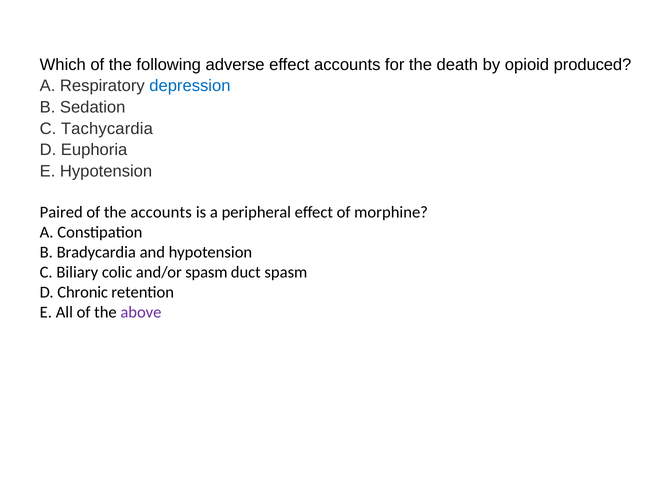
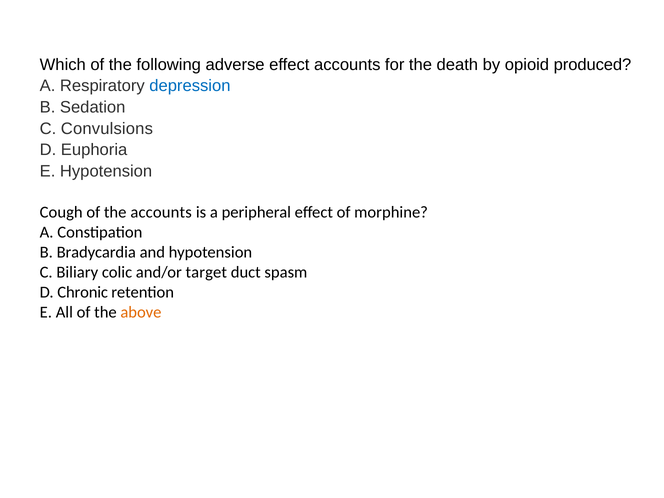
Tachycardia: Tachycardia -> Convulsions
Paired: Paired -> Cough
and/or spasm: spasm -> target
above colour: purple -> orange
